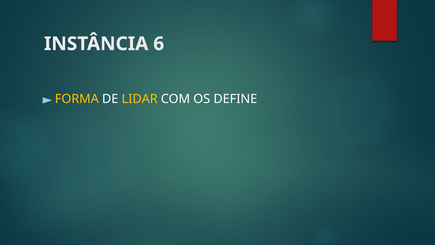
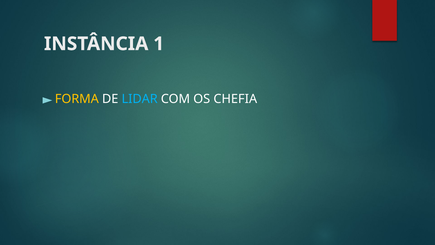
6: 6 -> 1
LIDAR colour: yellow -> light blue
DEFINE: DEFINE -> CHEFIA
